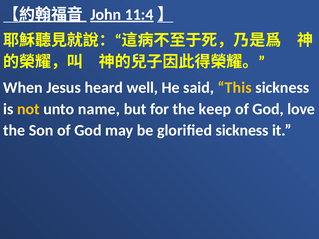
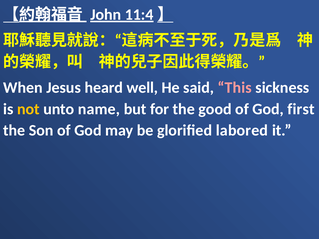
This colour: yellow -> pink
keep: keep -> good
love: love -> first
glorified sickness: sickness -> labored
